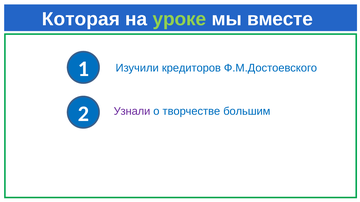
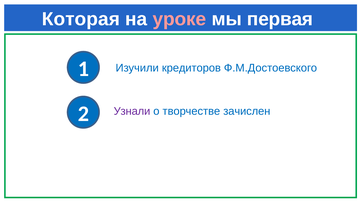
уроке colour: light green -> pink
вместе: вместе -> первая
большим: большим -> зачислен
